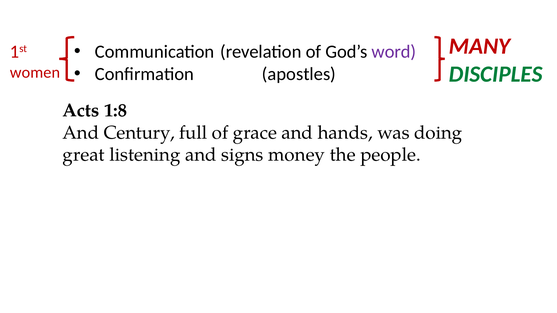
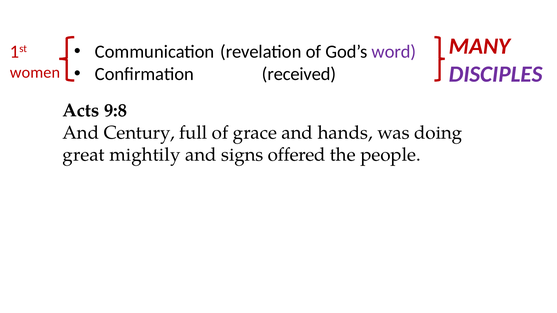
apostles: apostles -> received
DISCIPLES colour: green -> purple
1:8: 1:8 -> 9:8
listening: listening -> mightily
money: money -> offered
